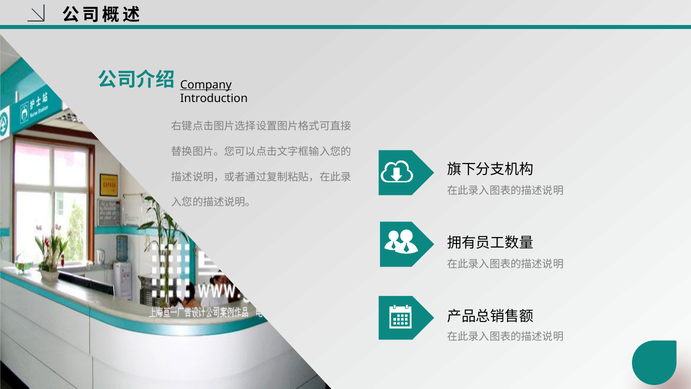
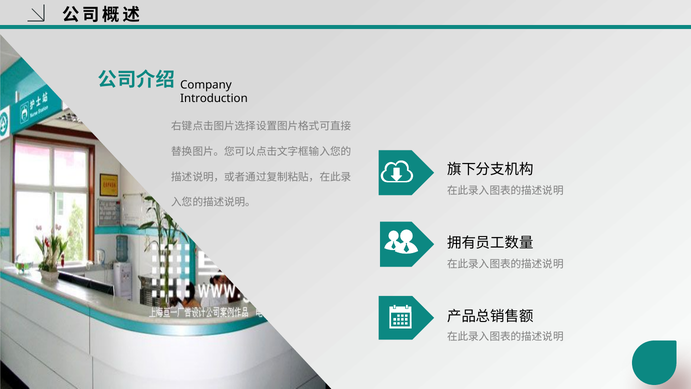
Company underline: present -> none
